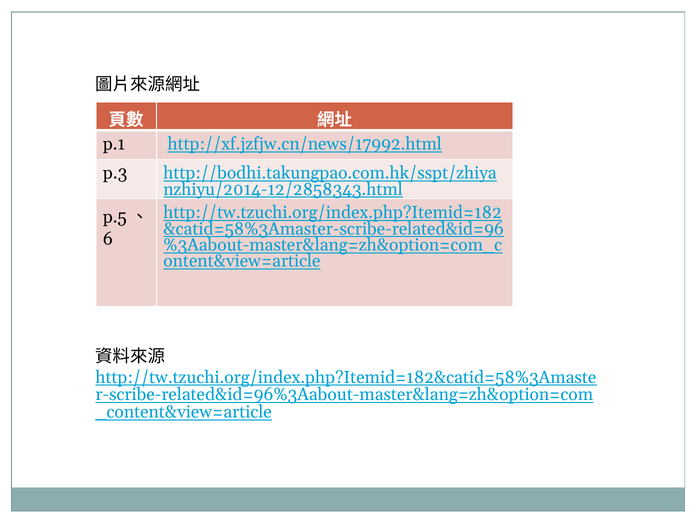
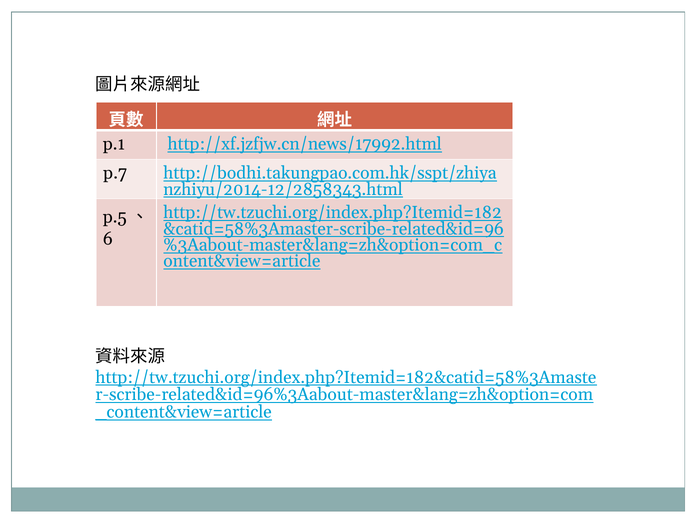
p.3: p.3 -> p.7
